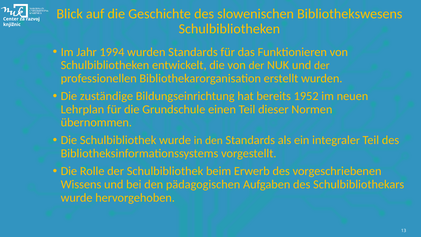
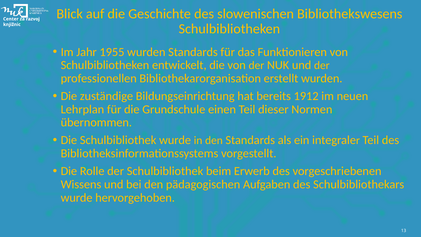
1994: 1994 -> 1955
1952: 1952 -> 1912
